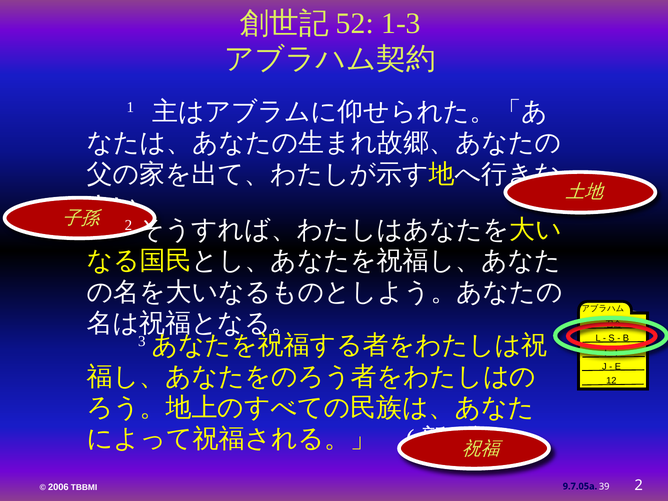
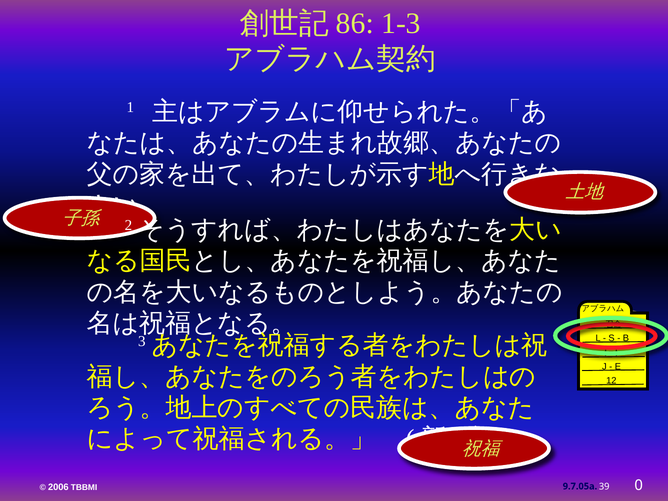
52: 52 -> 86
39 2: 2 -> 0
